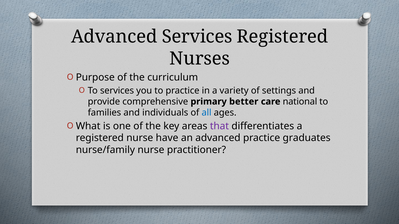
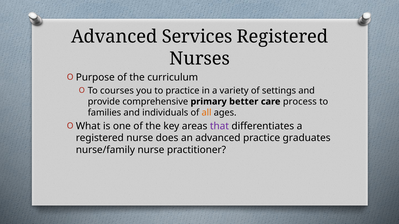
To services: services -> courses
national: national -> process
all colour: blue -> orange
have: have -> does
